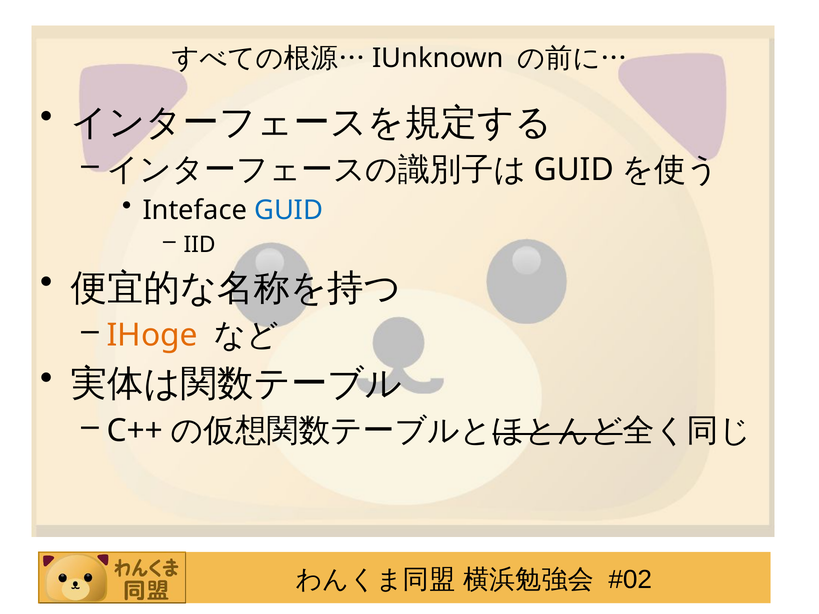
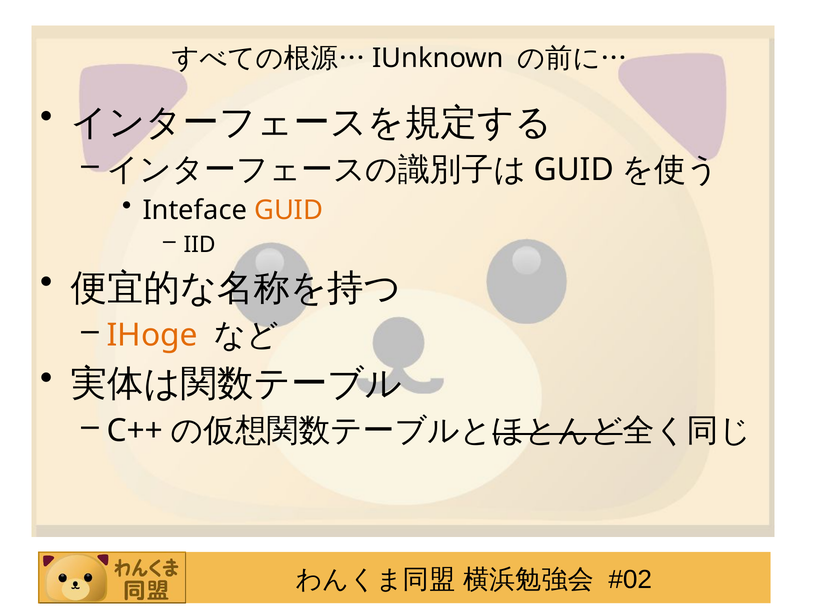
GUID at (289, 210) colour: blue -> orange
